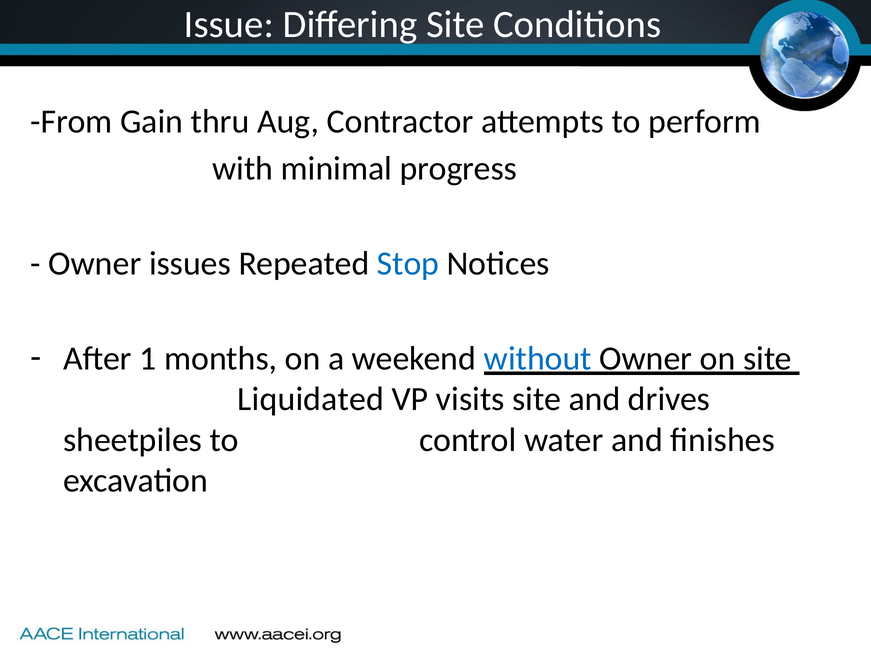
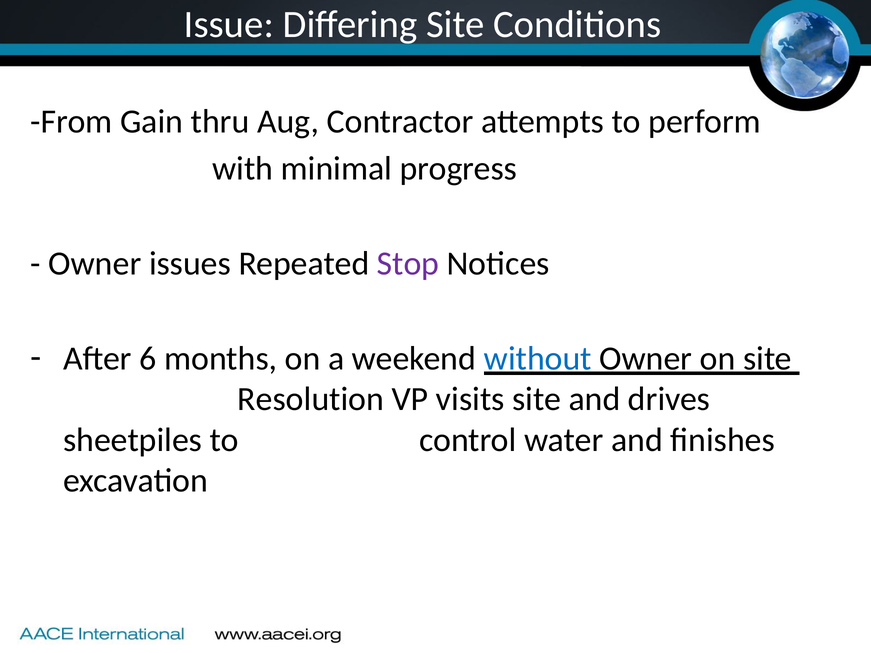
Stop colour: blue -> purple
1: 1 -> 6
Liquidated: Liquidated -> Resolution
